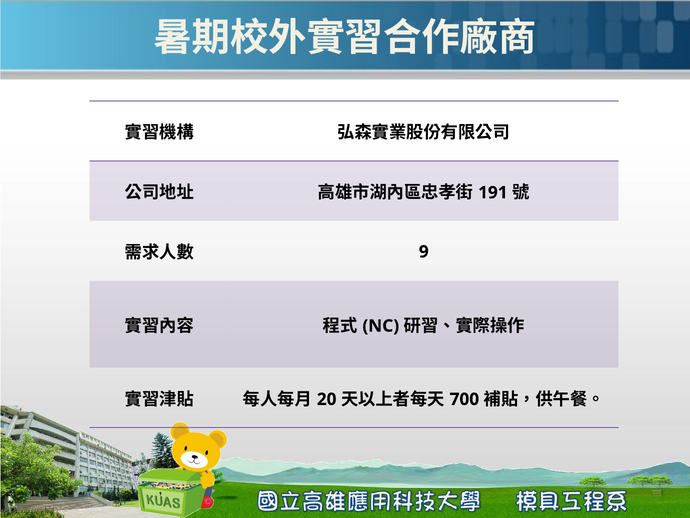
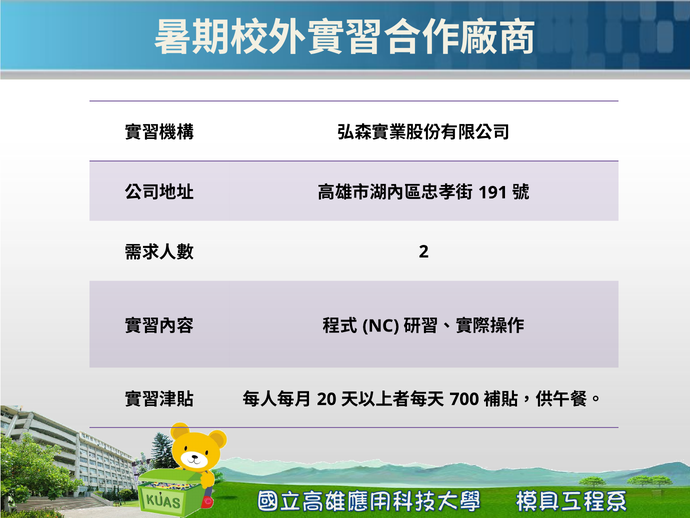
9: 9 -> 2
